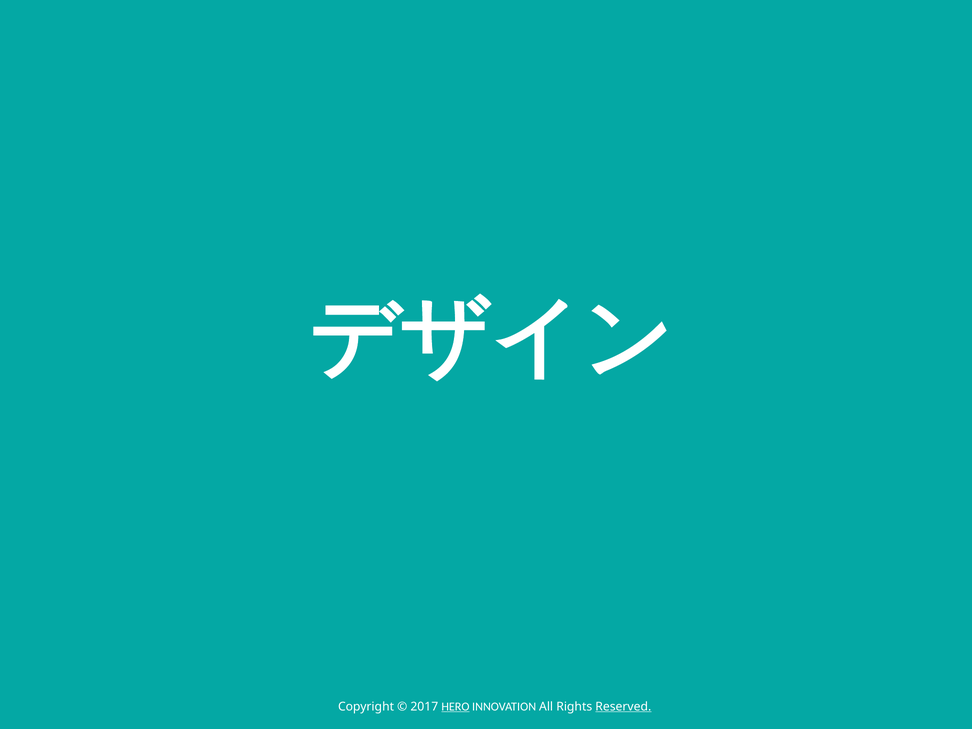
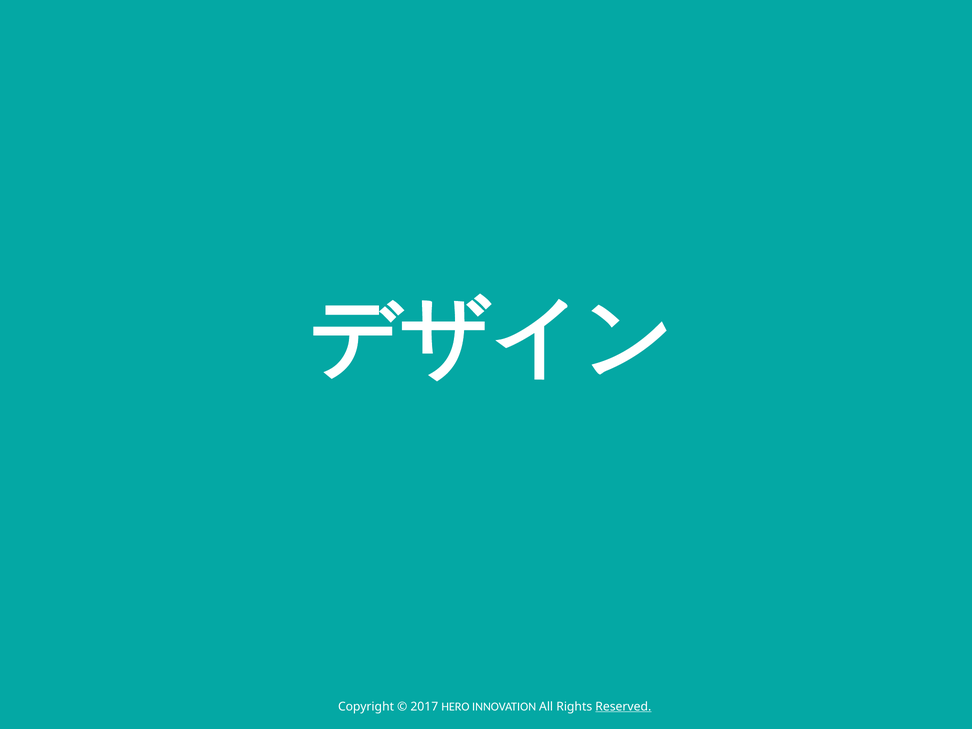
HERO at (455, 707) underline: present -> none
